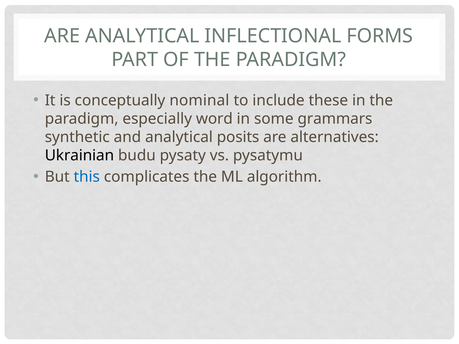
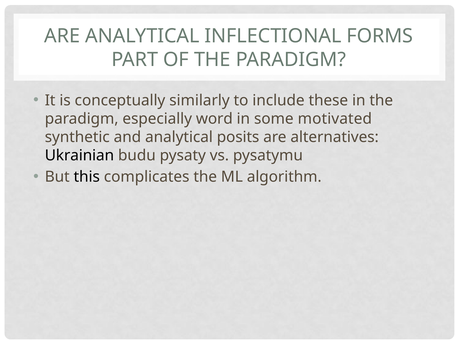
nominal: nominal -> similarly
grammars: grammars -> motivated
this colour: blue -> black
